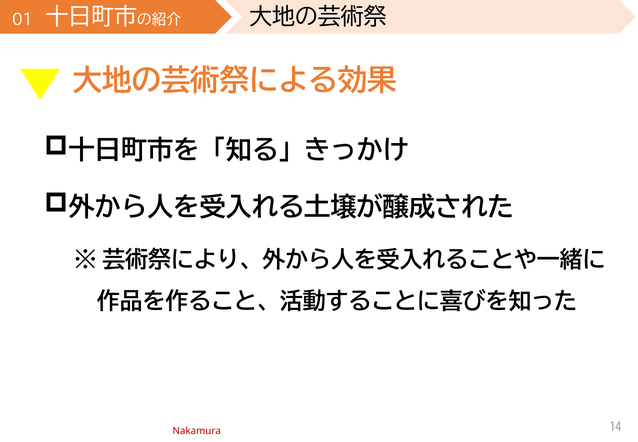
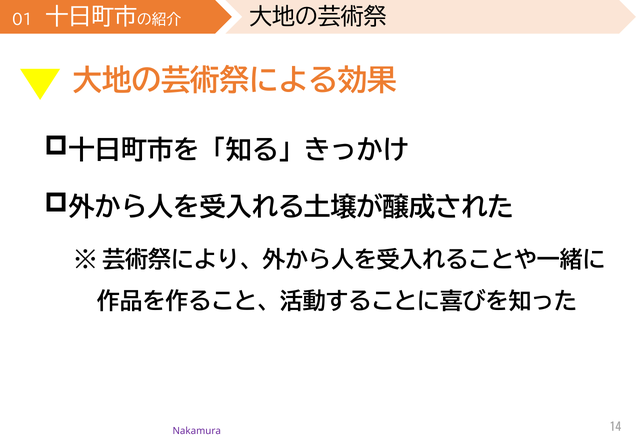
Nakamura colour: red -> purple
